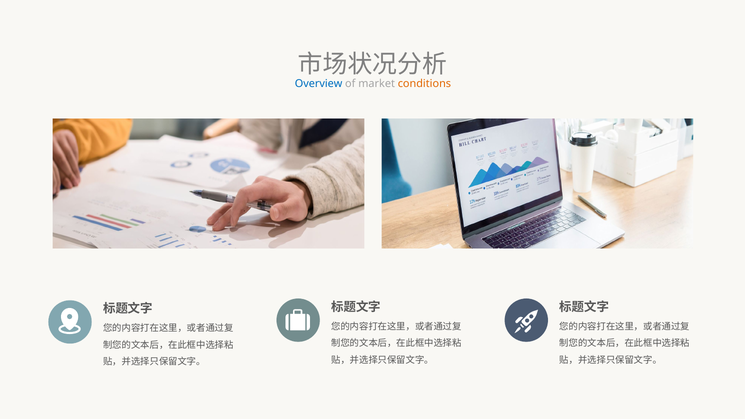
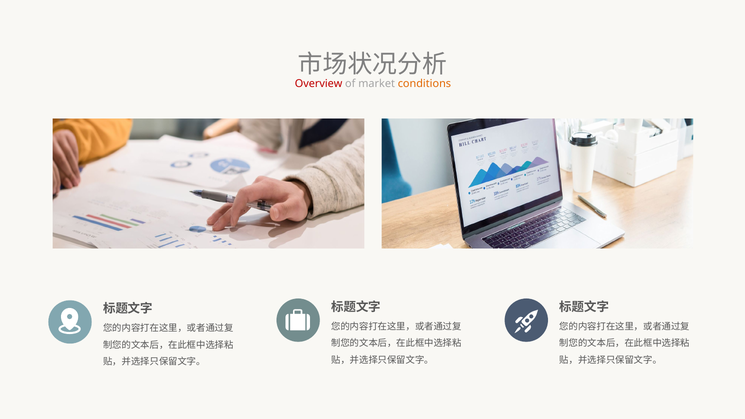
Overview colour: blue -> red
